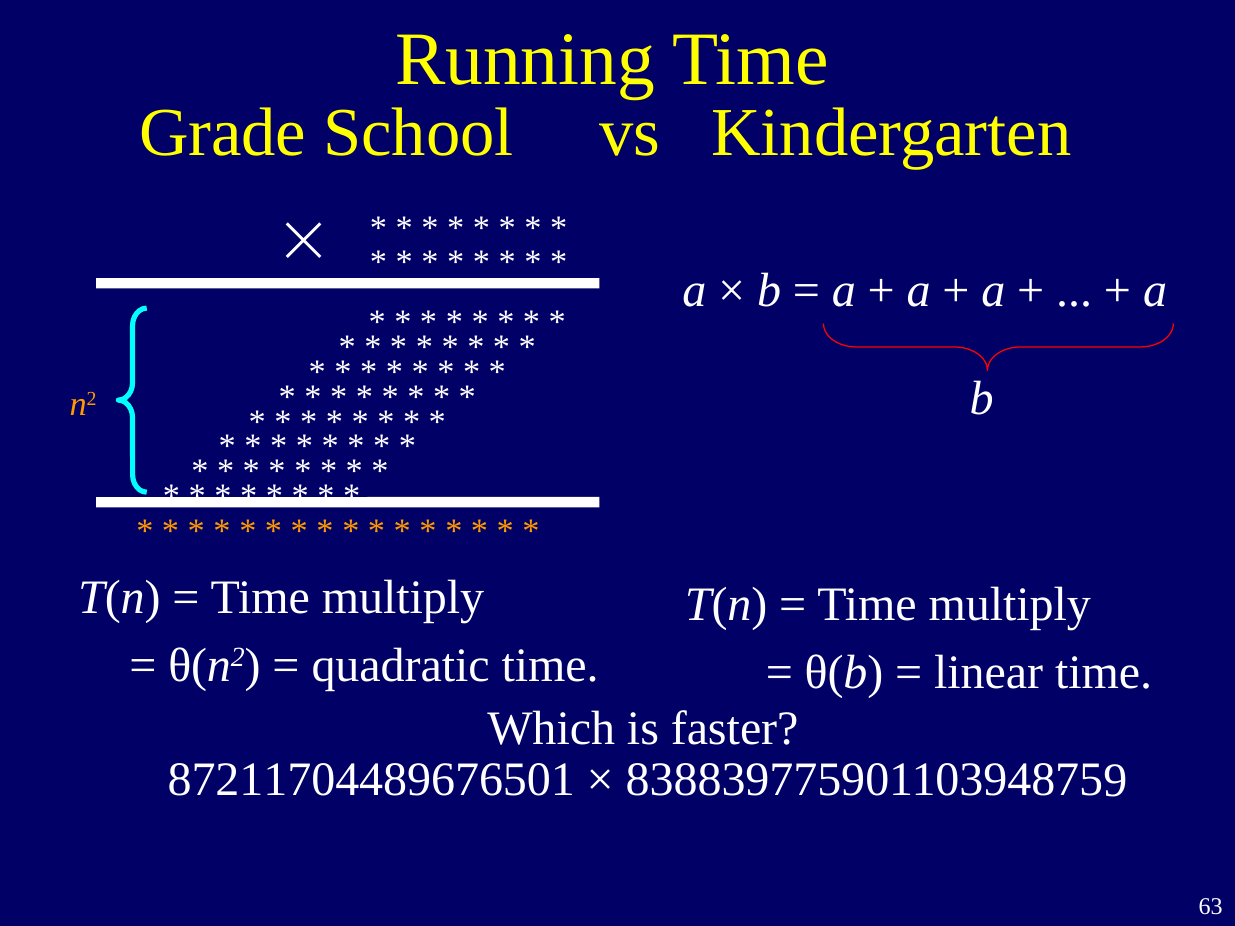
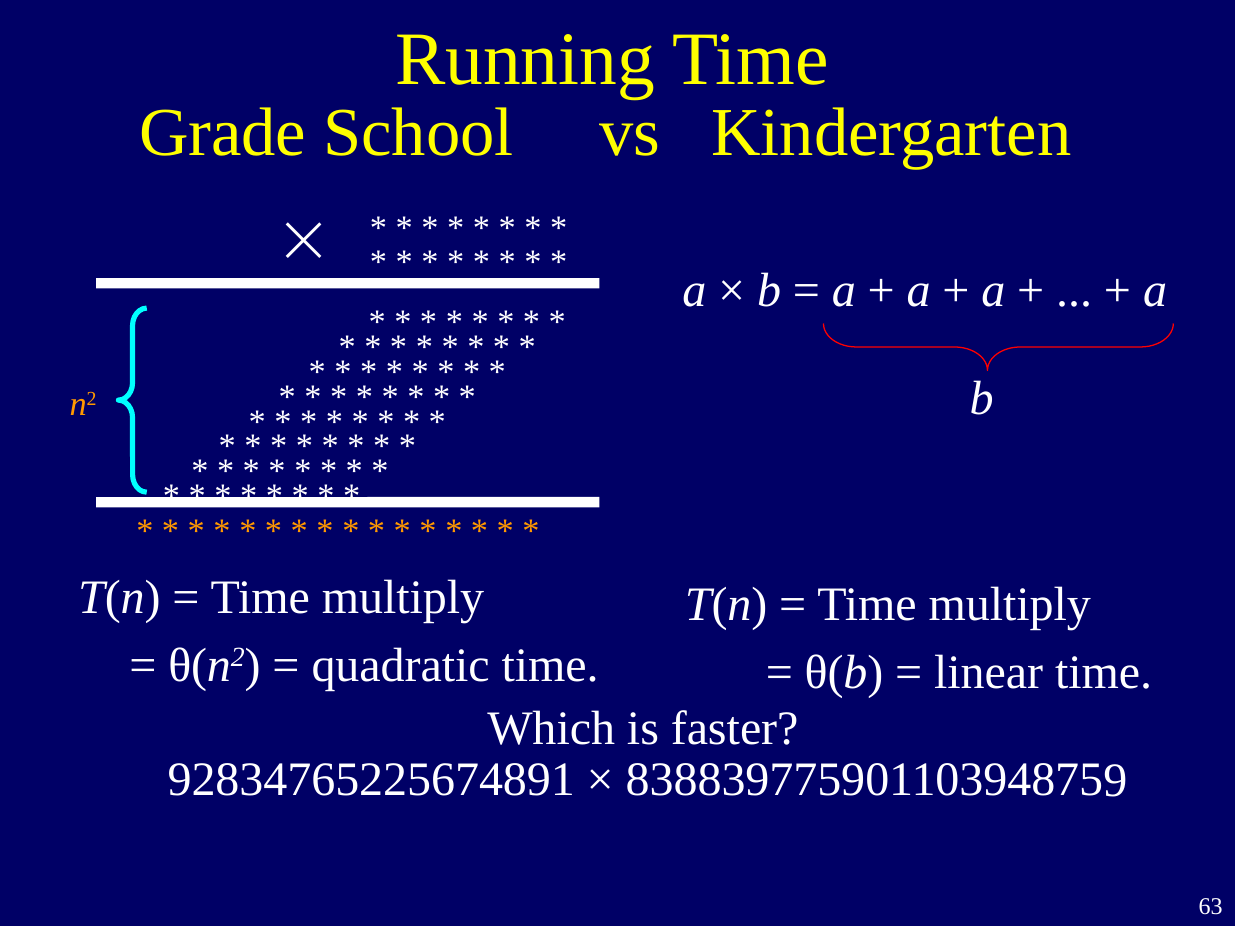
87211704489676501: 87211704489676501 -> 92834765225674891
